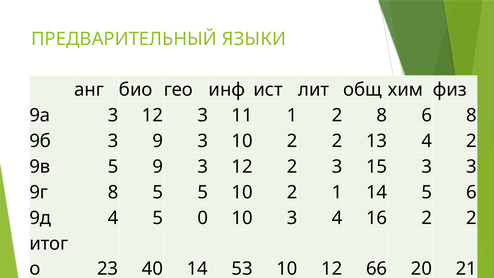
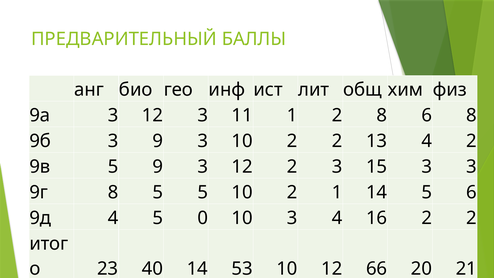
ЯЗЫКИ: ЯЗЫКИ -> БАЛЛЫ
